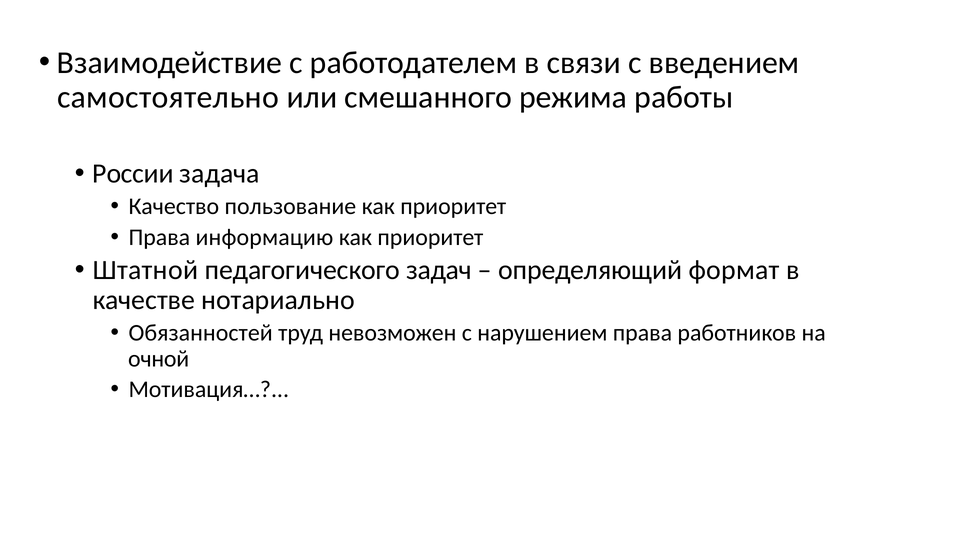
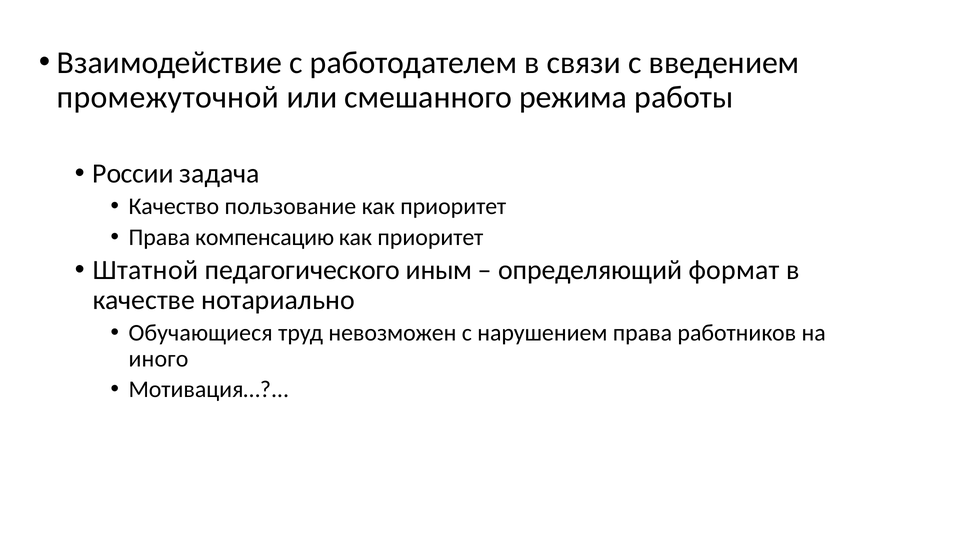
самостоятельно: самостоятельно -> промежуточной
информацию: информацию -> компенсацию
задач: задач -> иным
Обязанностей: Обязанностей -> Обучающиеся
очной: очной -> иного
